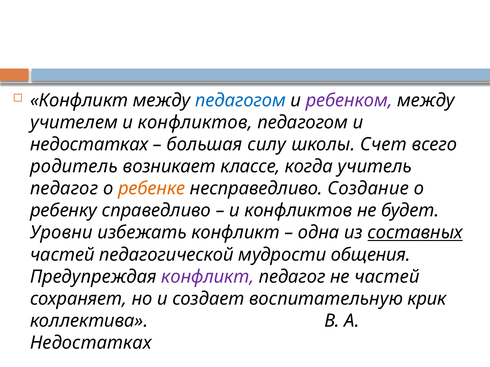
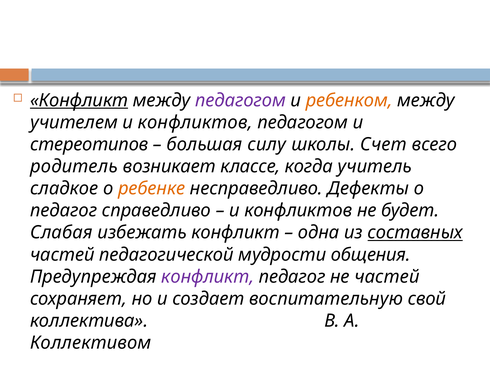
Конфликт at (79, 100) underline: none -> present
педагогом at (241, 100) colour: blue -> purple
ребенком colour: purple -> orange
недостатках at (89, 145): недостатках -> стереотипов
педагог at (64, 189): педагог -> сладкое
Создание: Создание -> Дефекты
ребенку at (64, 211): ребенку -> педагог
Уровни: Уровни -> Слабая
крик: крик -> свой
Недостатках at (91, 343): Недостатках -> Коллективом
